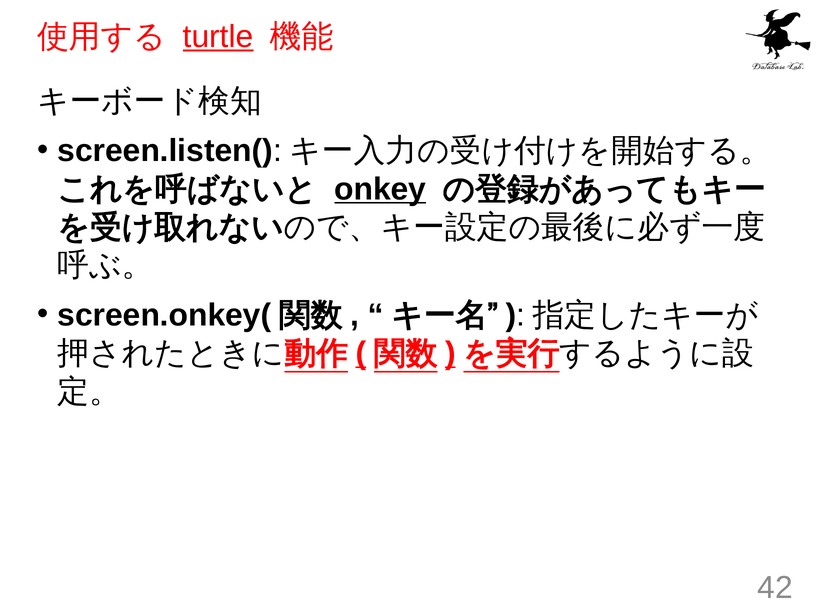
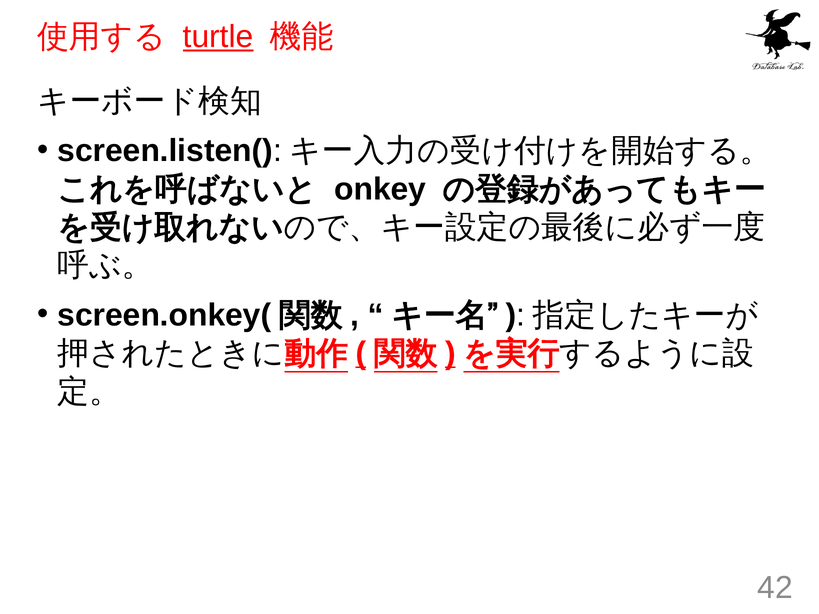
onkey underline: present -> none
